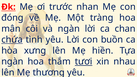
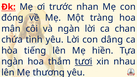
chứa underline: present -> none
buồn: buồn -> dâng
xưng: xưng -> tiếng
